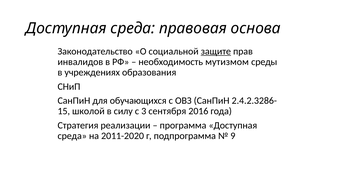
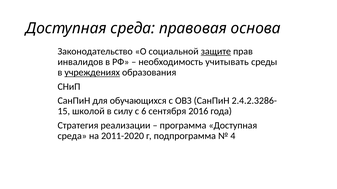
мутизмом: мутизмом -> учитывать
учреждениях underline: none -> present
3: 3 -> 6
9: 9 -> 4
